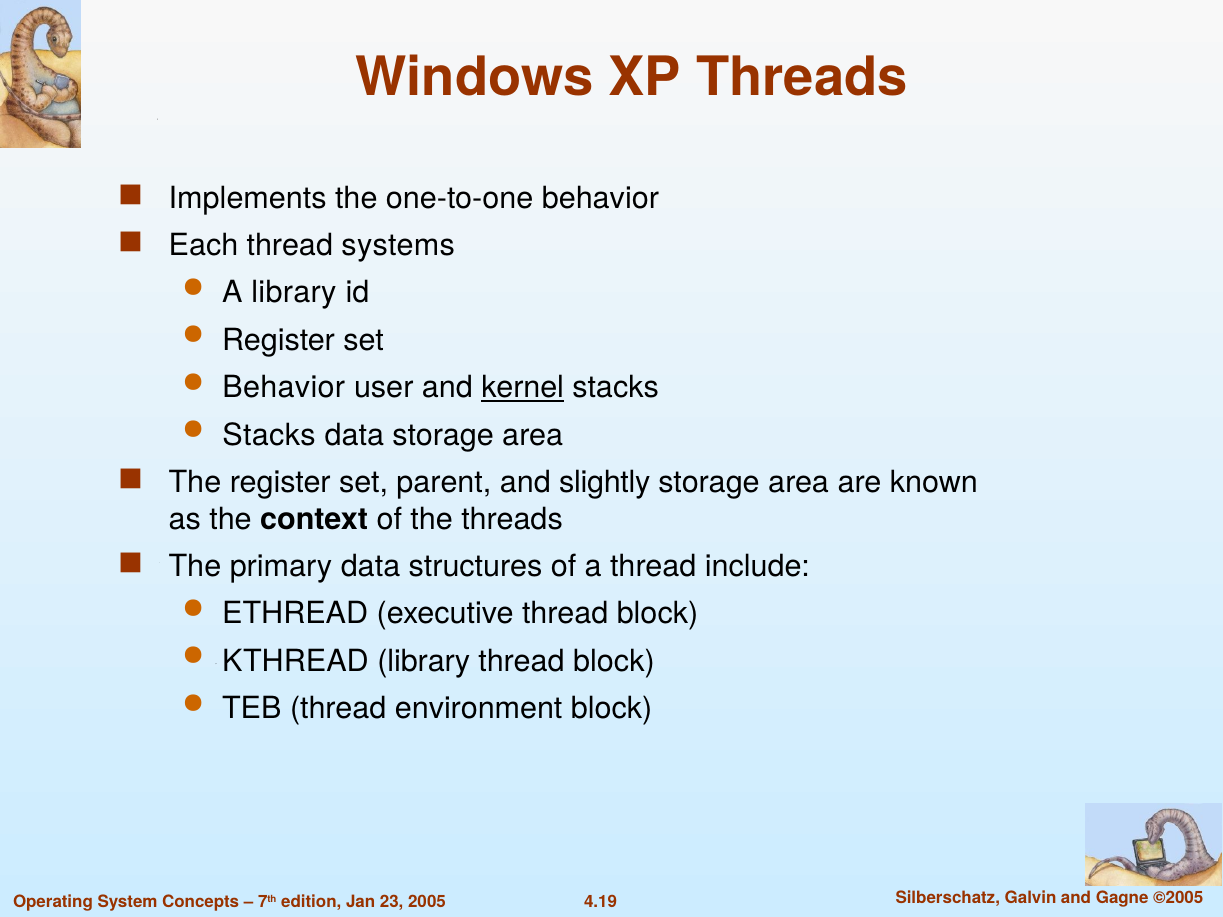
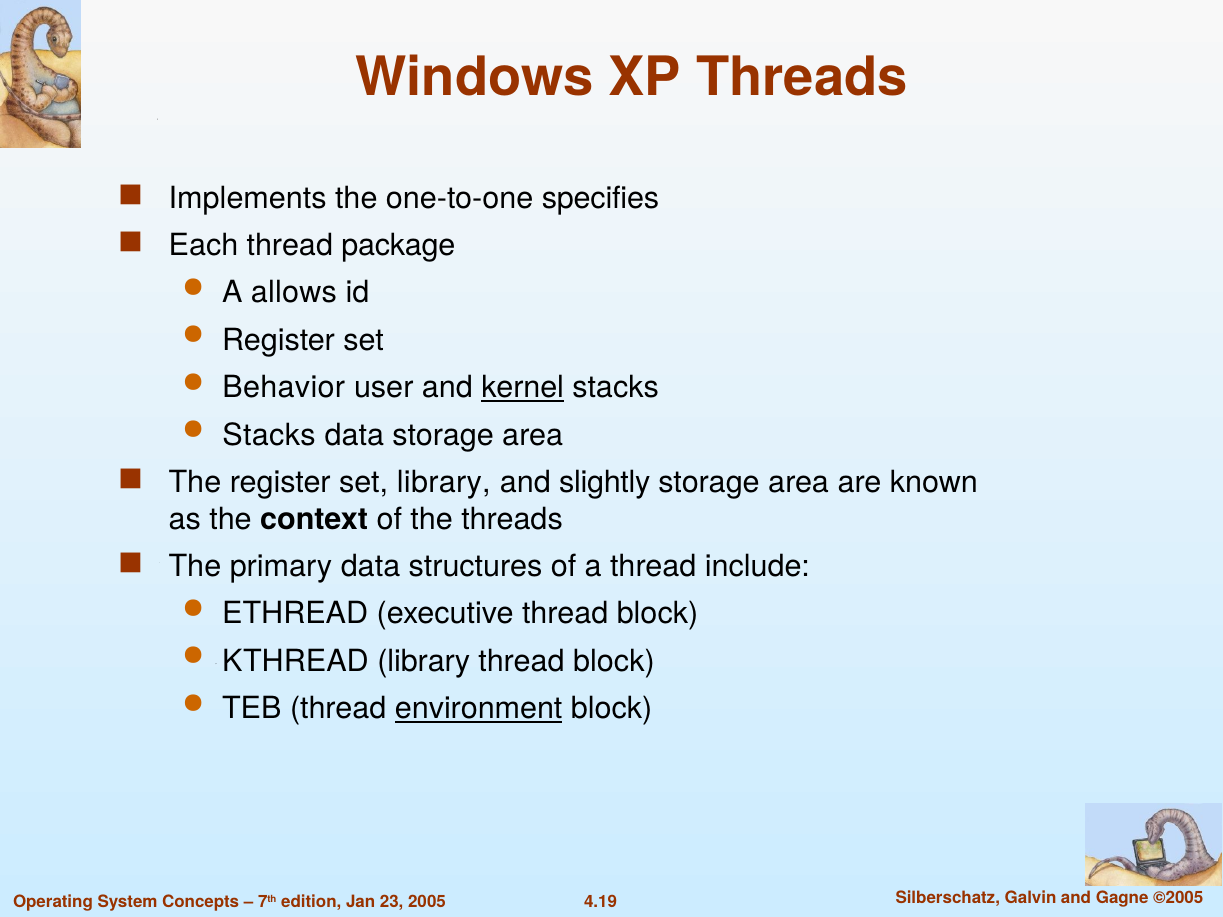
one-to-one behavior: behavior -> specifies
systems: systems -> package
A library: library -> allows
set parent: parent -> library
environment underline: none -> present
